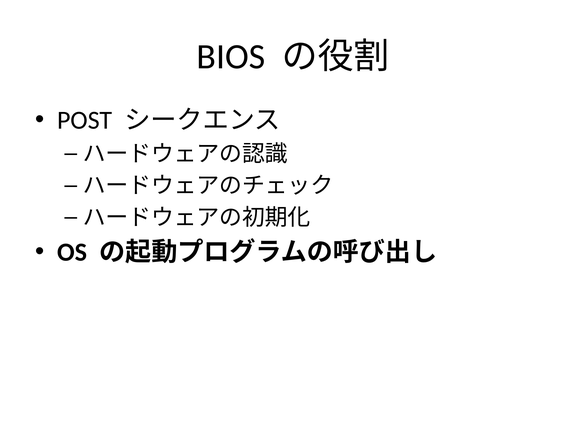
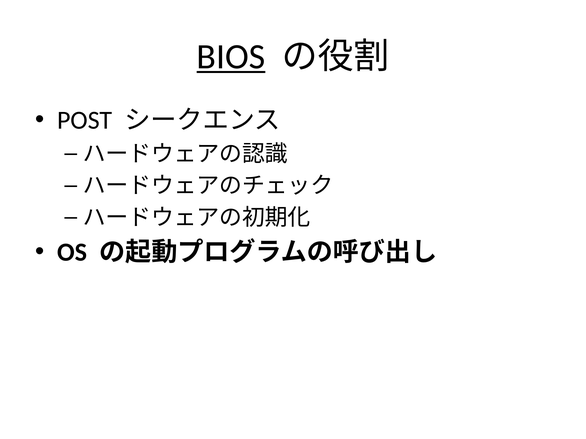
BIOS underline: none -> present
